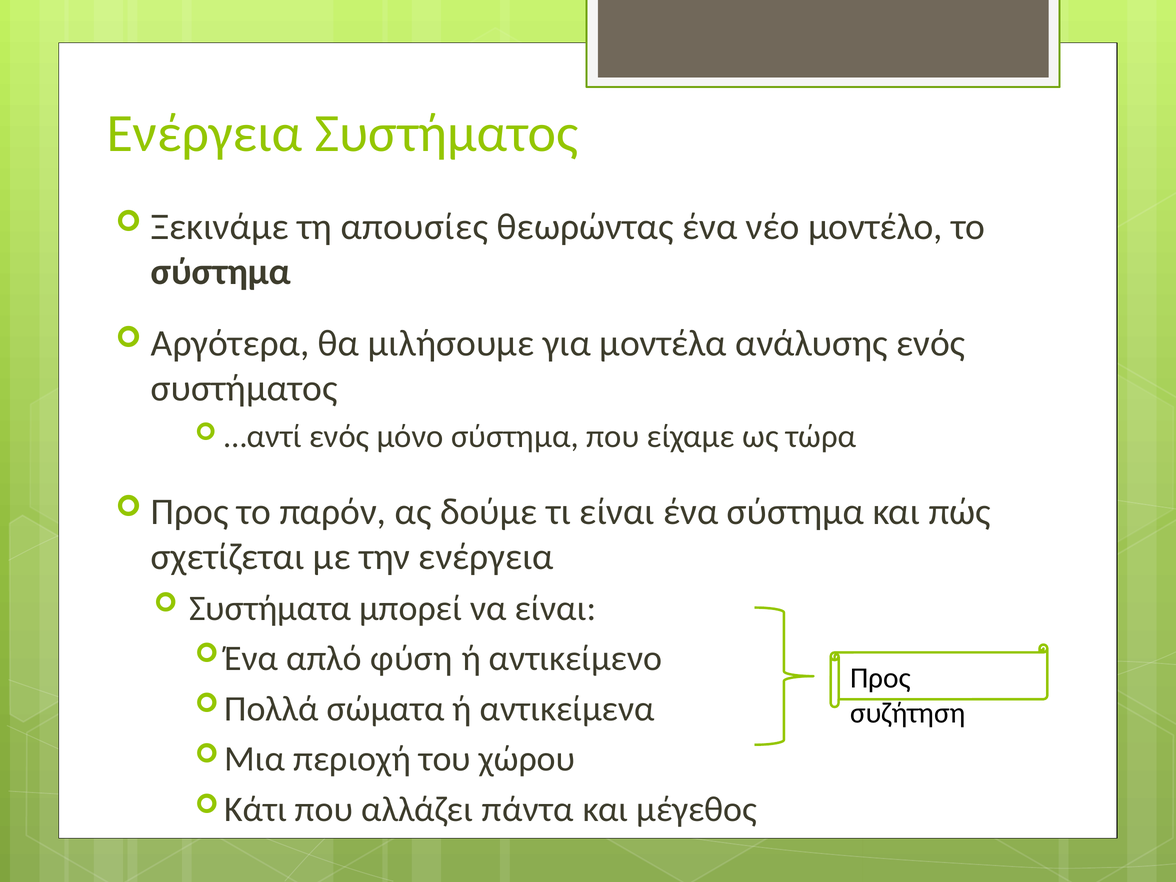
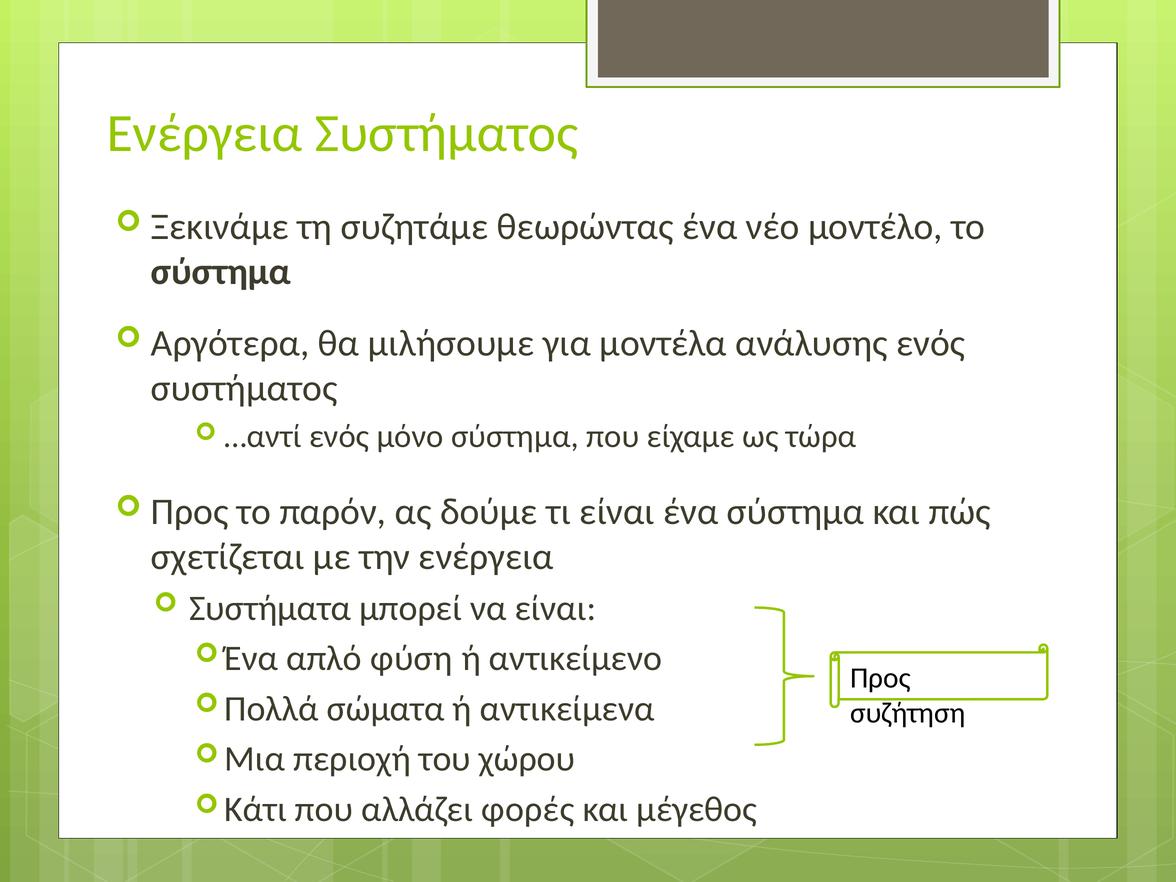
απουσίες: απουσίες -> συζητάμε
πάντα: πάντα -> φορές
